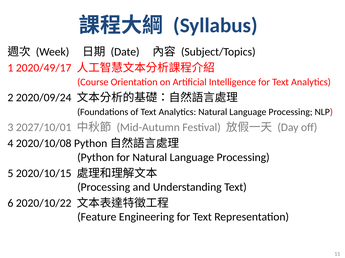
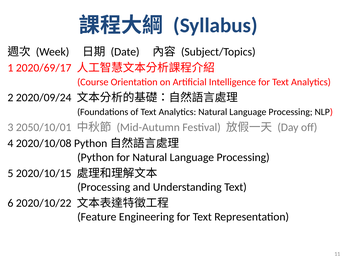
2020/49/17: 2020/49/17 -> 2020/69/17
2027/10/01: 2027/10/01 -> 2050/10/01
